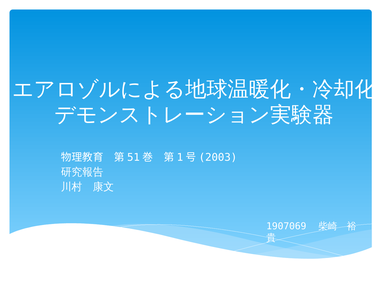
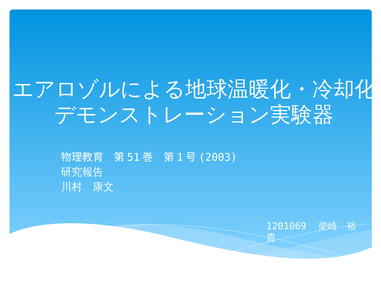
1907069: 1907069 -> 1201069
